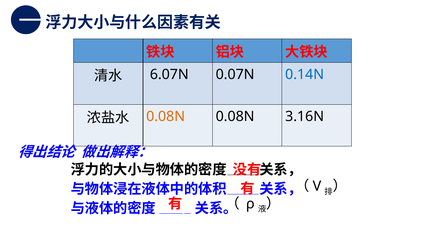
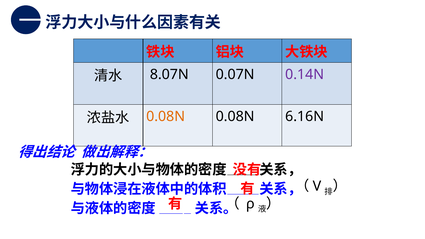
6.07N: 6.07N -> 8.07N
0.14N colour: blue -> purple
3.16N: 3.16N -> 6.16N
